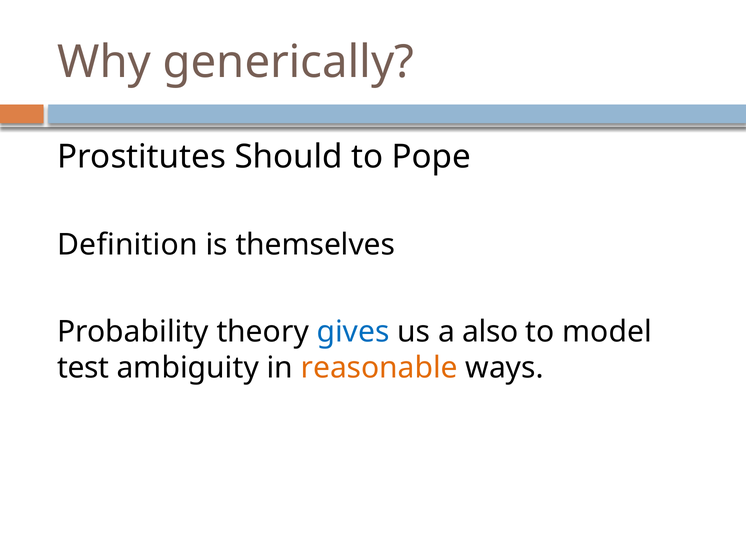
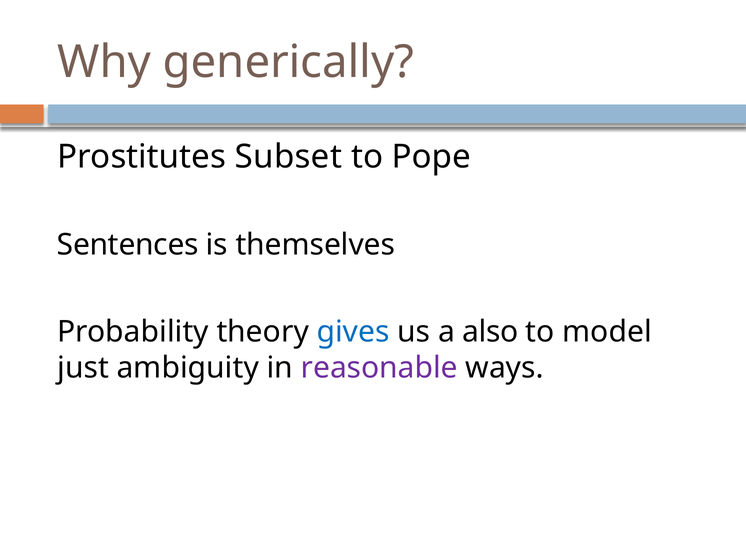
Should: Should -> Subset
Definition: Definition -> Sentences
test: test -> just
reasonable colour: orange -> purple
